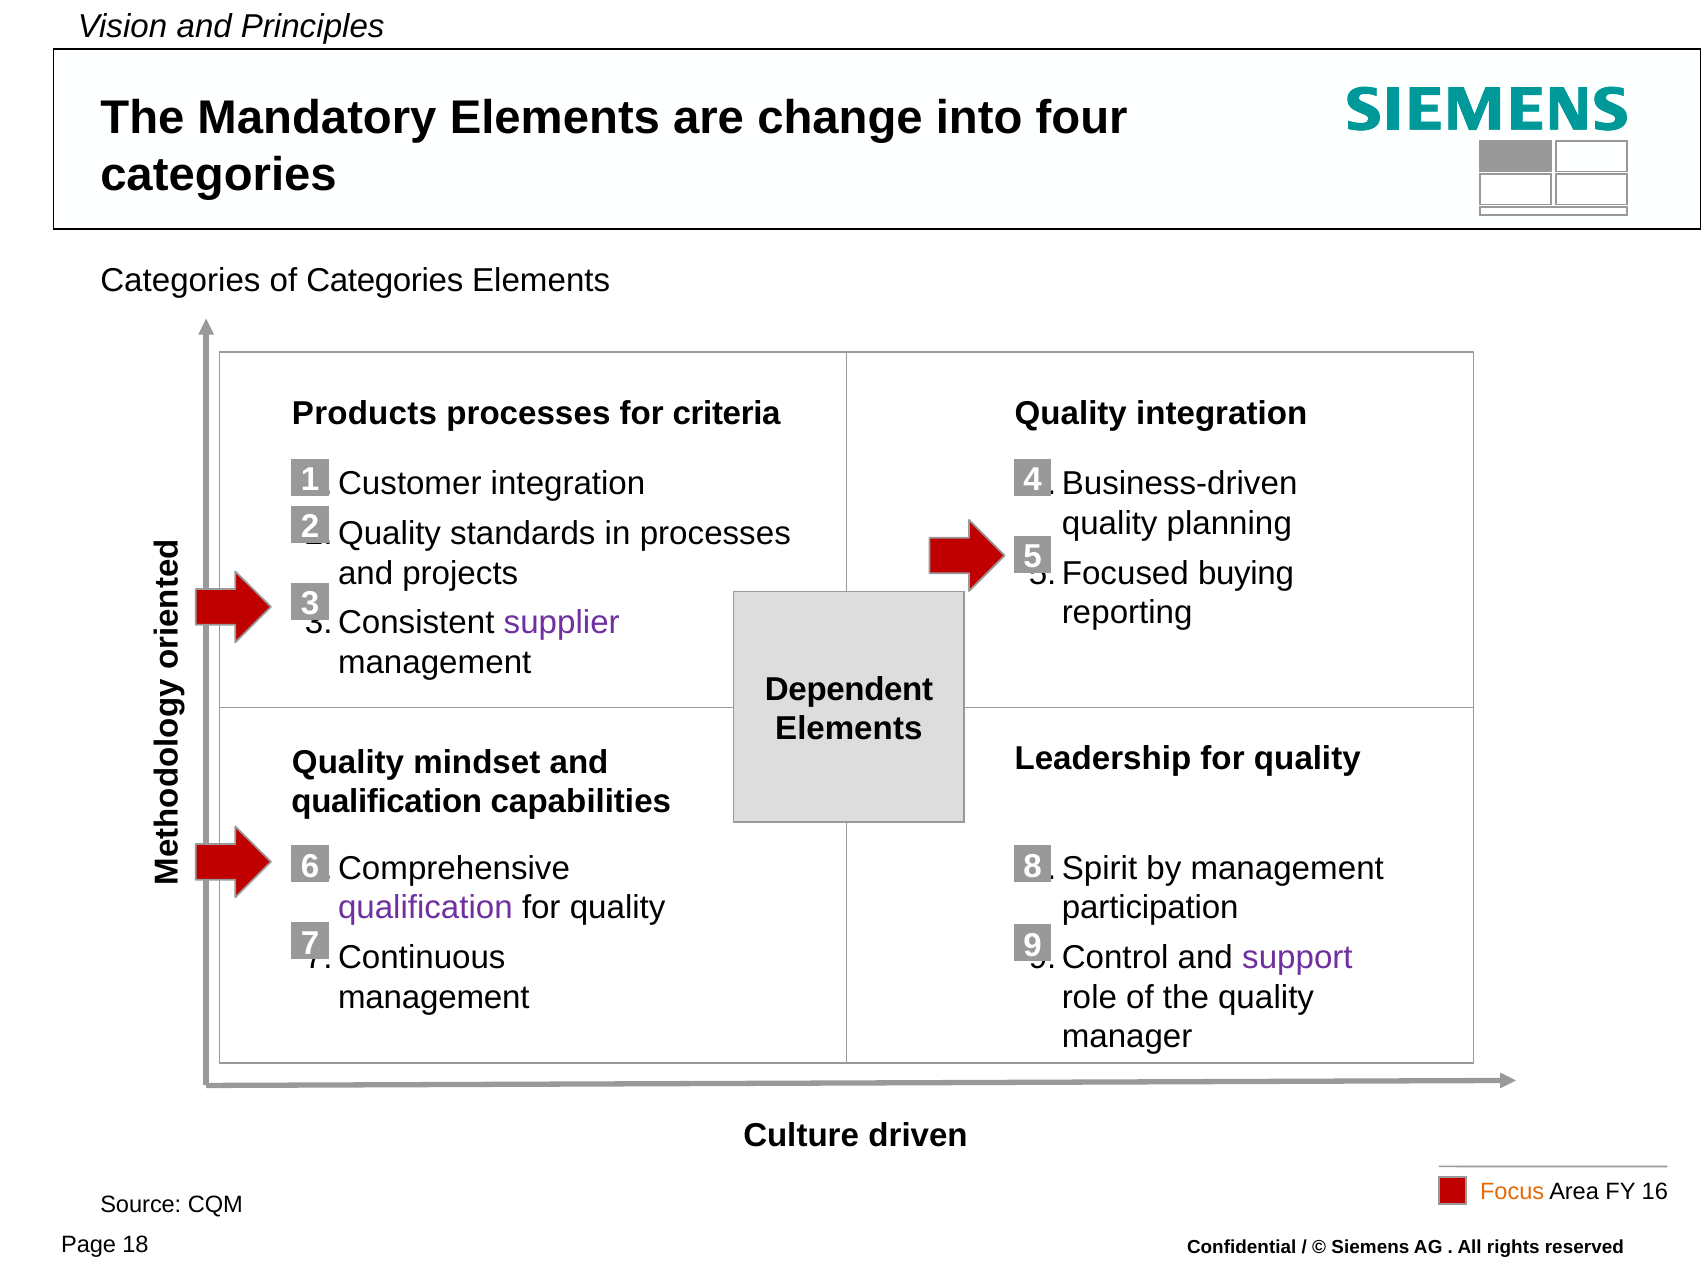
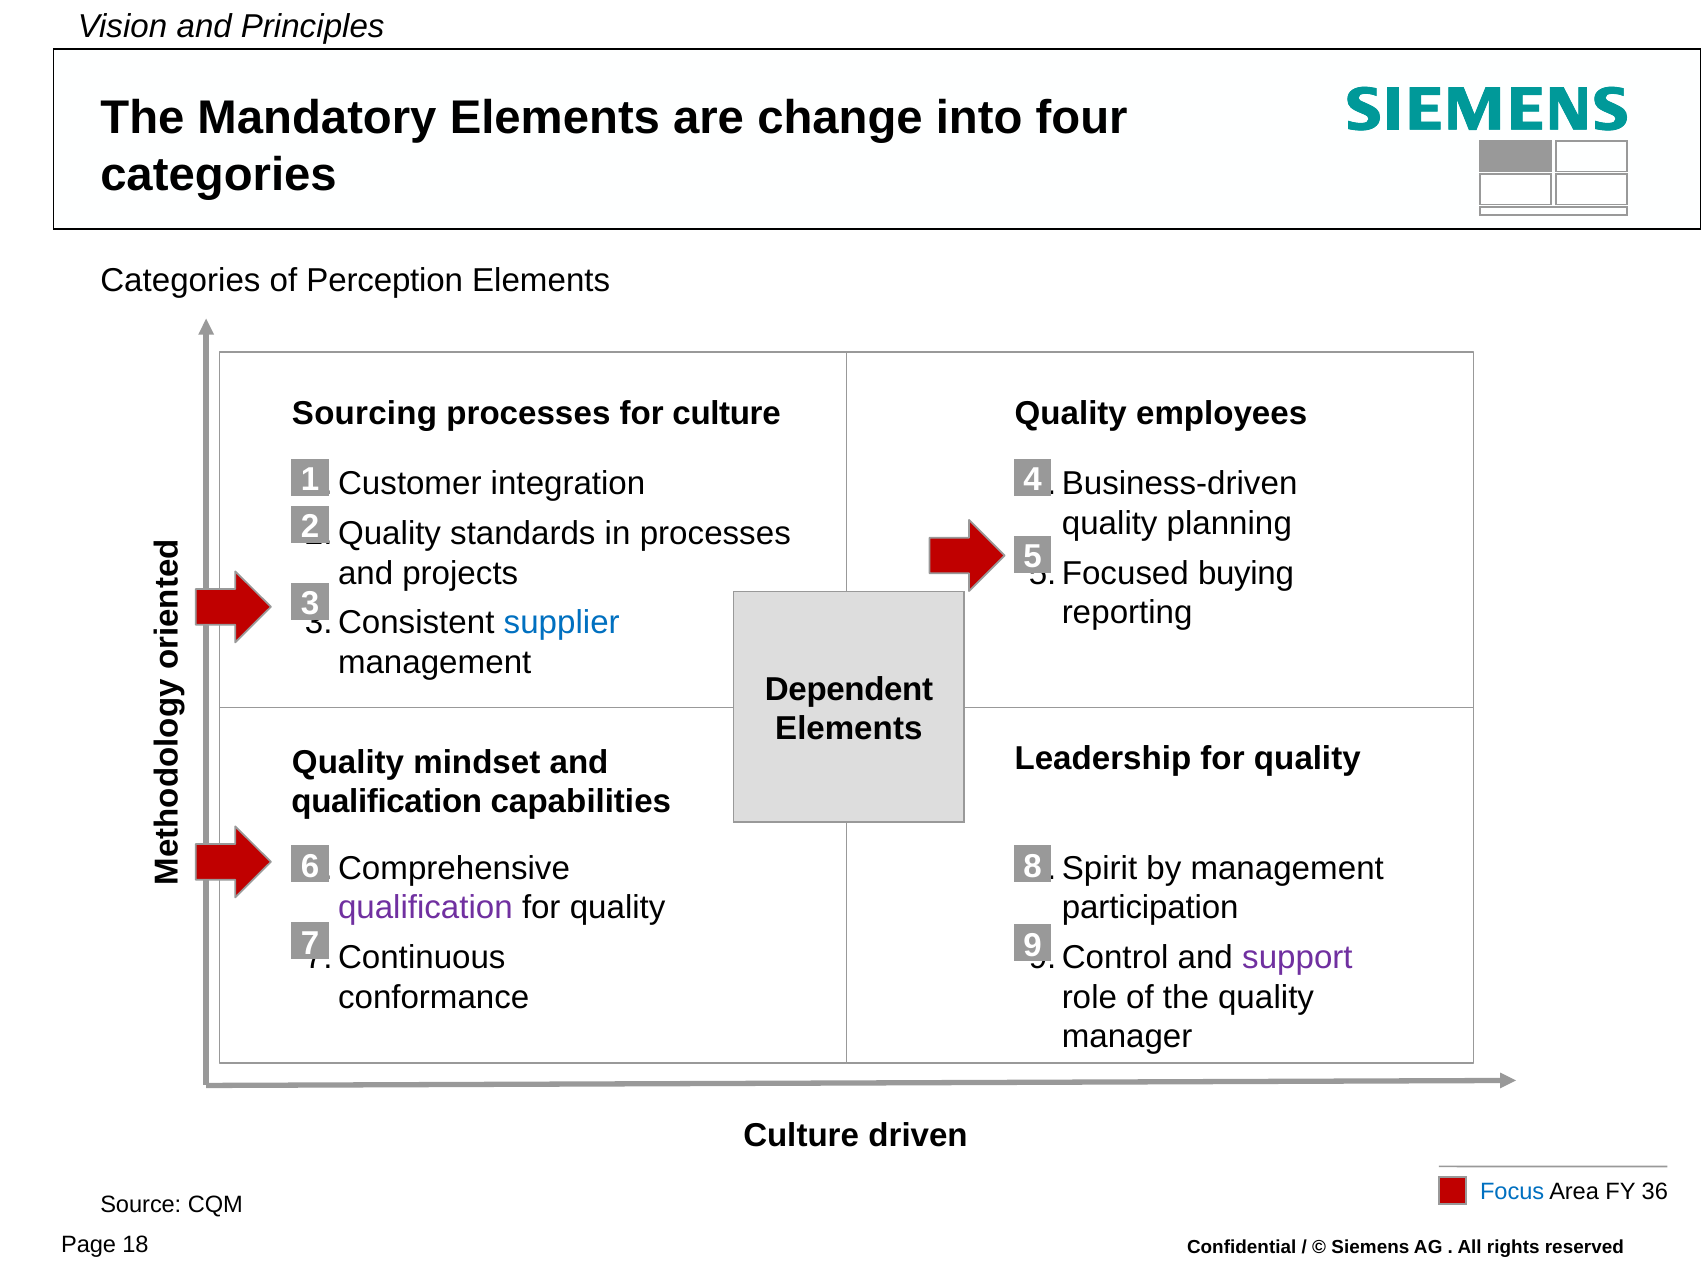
of Categories: Categories -> Perception
Products: Products -> Sourcing
for criteria: criteria -> culture
Quality integration: integration -> employees
supplier colour: purple -> blue
management at (434, 998): management -> conformance
Focus colour: orange -> blue
16: 16 -> 36
